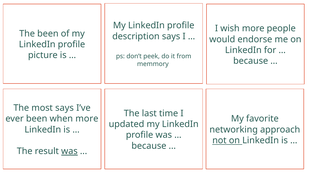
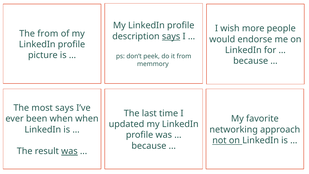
The been: been -> from
says at (171, 36) underline: none -> present
when more: more -> when
